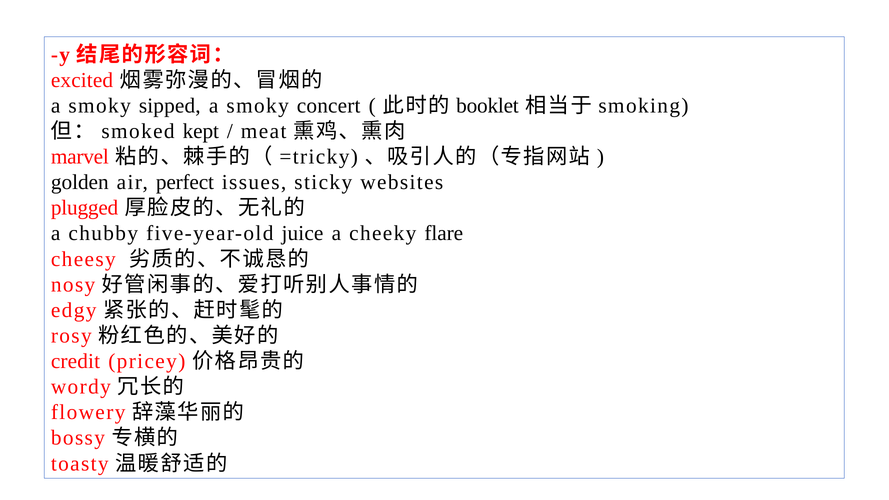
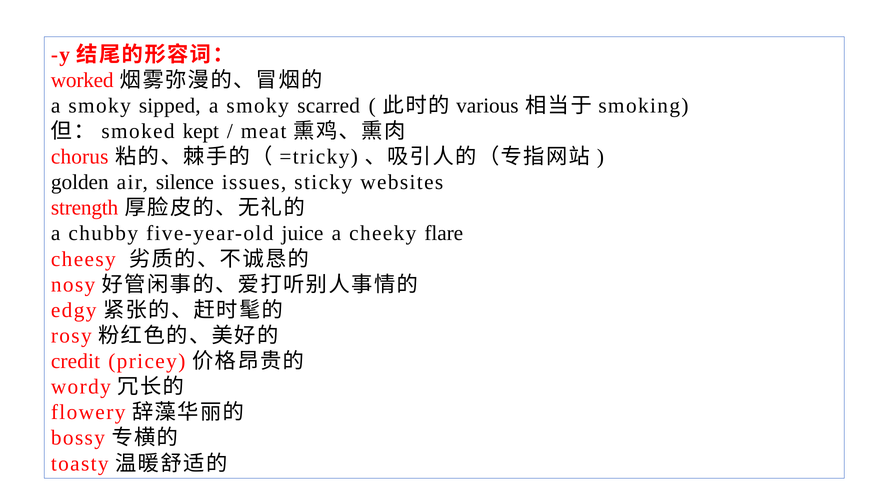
excited: excited -> worked
concert: concert -> scarred
booklet: booklet -> various
marvel: marvel -> chorus
perfect: perfect -> silence
plugged: plugged -> strength
